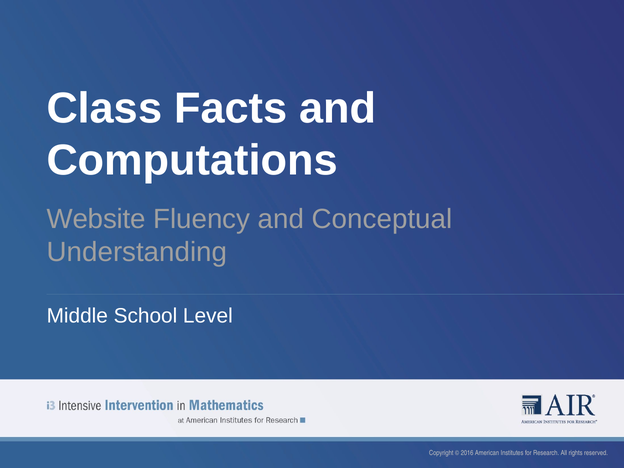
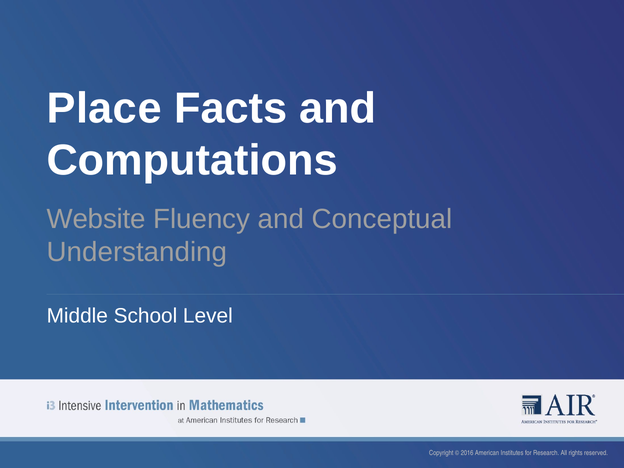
Class: Class -> Place
